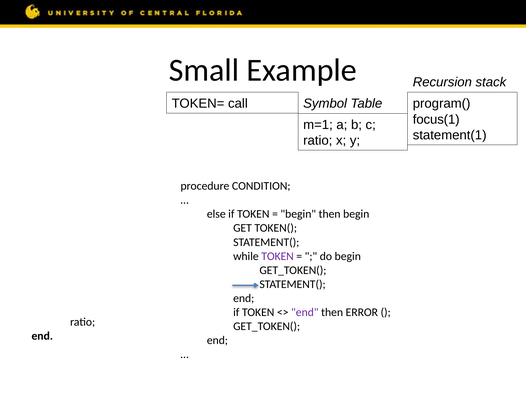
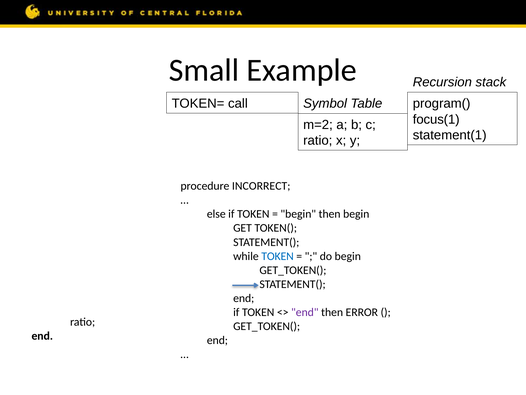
m=1: m=1 -> m=2
CONDITION: CONDITION -> INCORRECT
TOKEN at (278, 256) colour: purple -> blue
